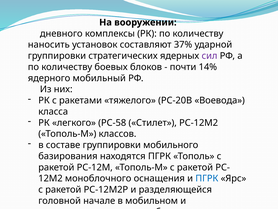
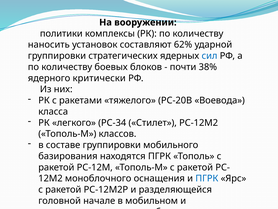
дневного: дневного -> политики
37%: 37% -> 62%
сил colour: purple -> blue
14%: 14% -> 38%
мобильный: мобильный -> критически
РС-58: РС-58 -> РС-34
